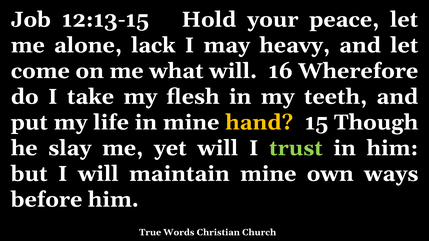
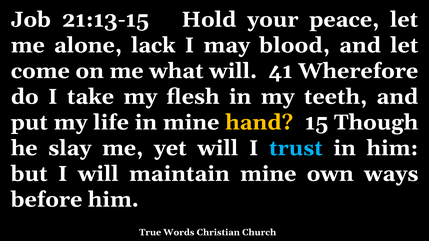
12:13-15: 12:13-15 -> 21:13-15
heavy: heavy -> blood
16: 16 -> 41
trust colour: light green -> light blue
